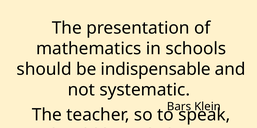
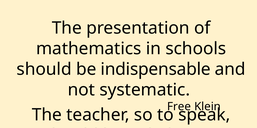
Bars: Bars -> Free
